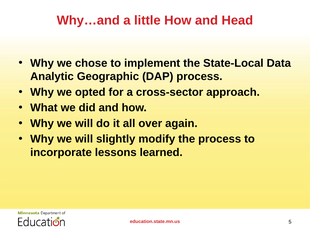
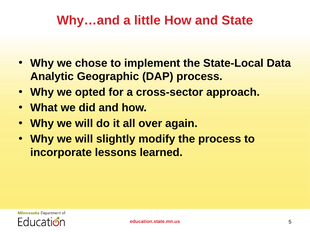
Head: Head -> State
